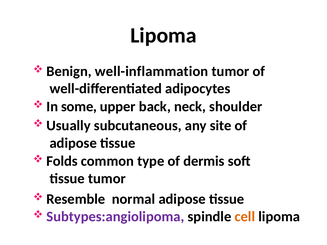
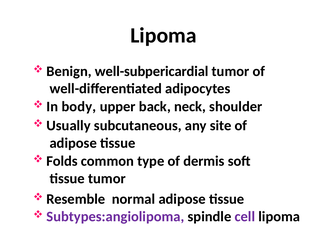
well-inflammation: well-inflammation -> well-subpericardial
some: some -> body
cell colour: orange -> purple
